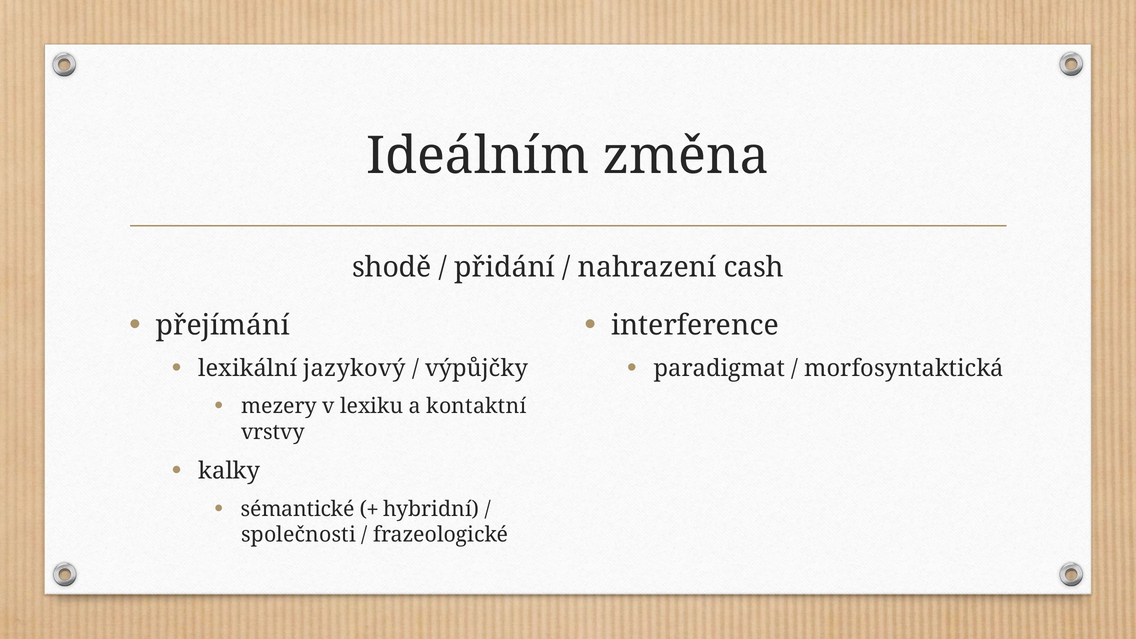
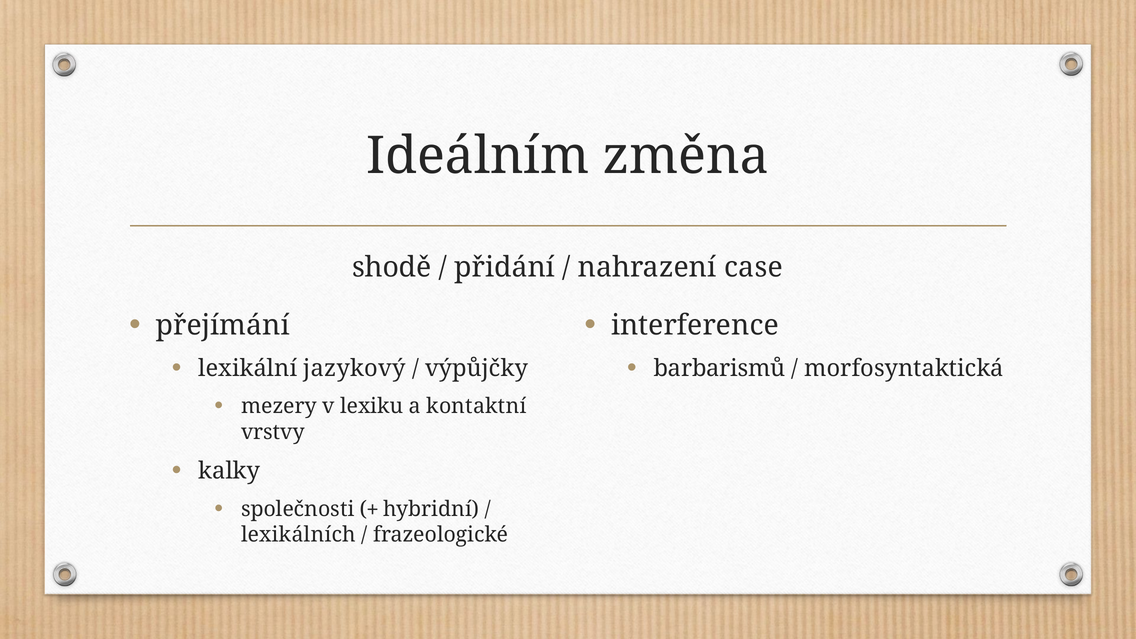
cash: cash -> case
paradigmat: paradigmat -> barbarismů
sémantické: sémantické -> společnosti
společnosti: společnosti -> lexikálních
